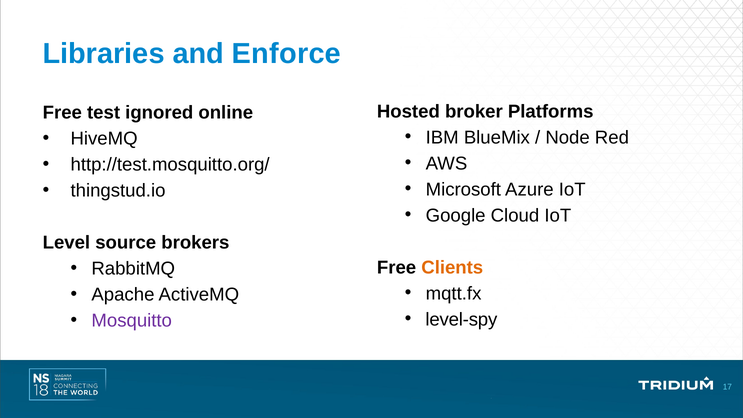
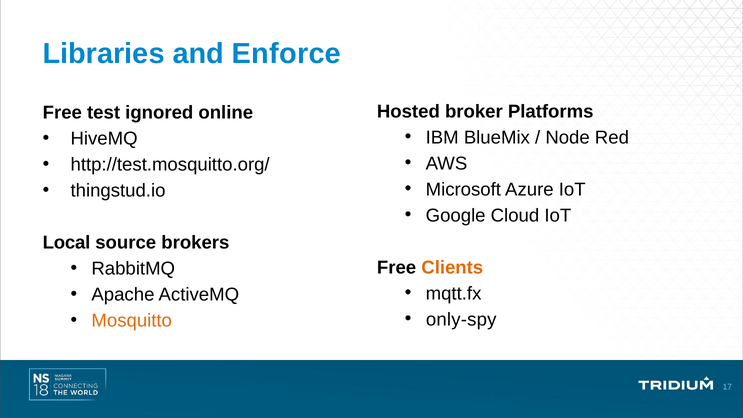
Level: Level -> Local
level-spy: level-spy -> only-spy
Mosquitto colour: purple -> orange
